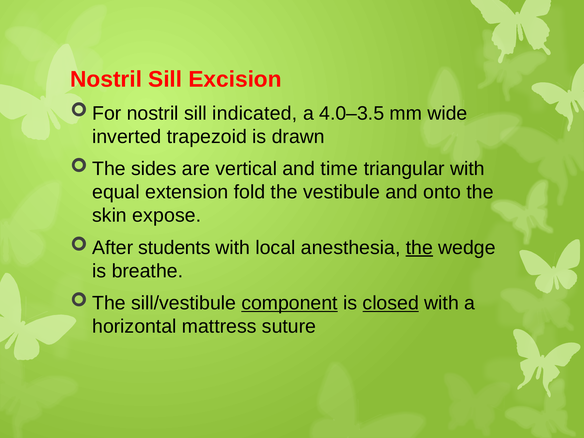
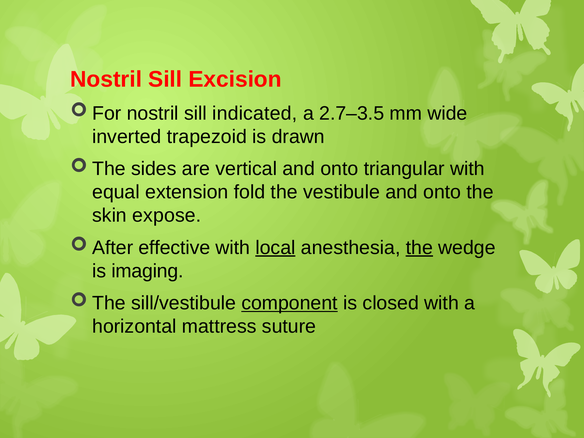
4.0–3.5: 4.0–3.5 -> 2.7–3.5
vertical and time: time -> onto
students: students -> effective
local underline: none -> present
breathe: breathe -> imaging
closed underline: present -> none
